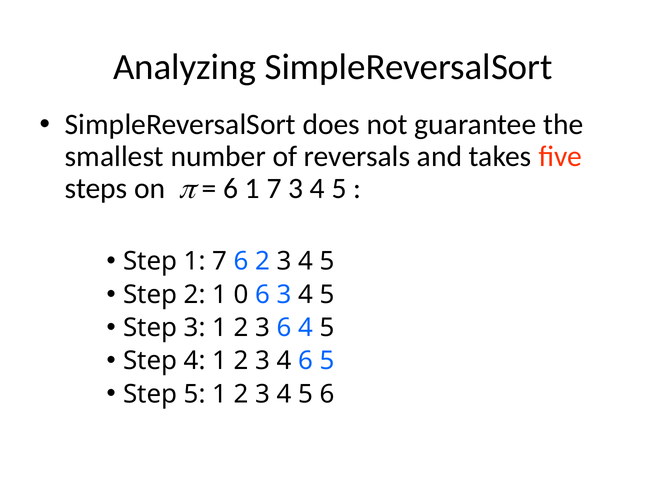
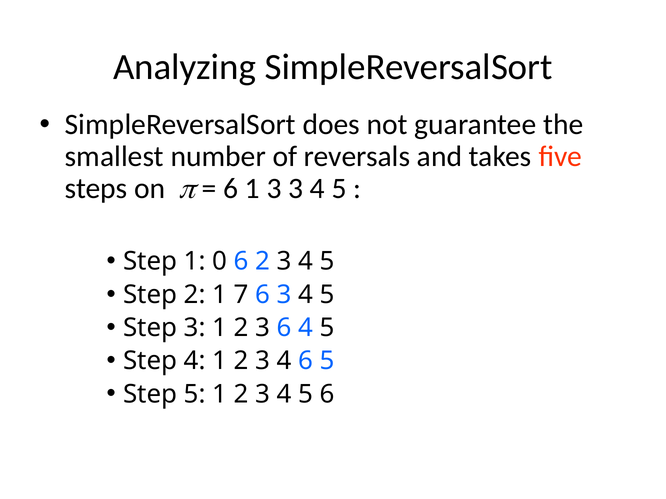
6 1 7: 7 -> 3
Step 1 7: 7 -> 0
0: 0 -> 7
